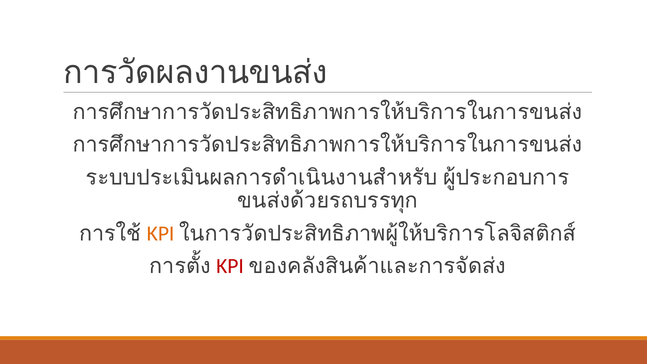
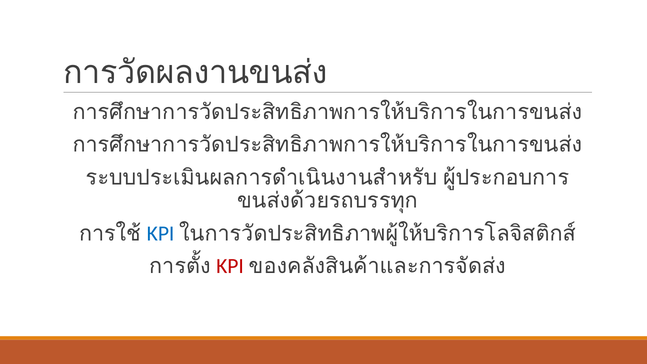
KPI at (161, 233) colour: orange -> blue
